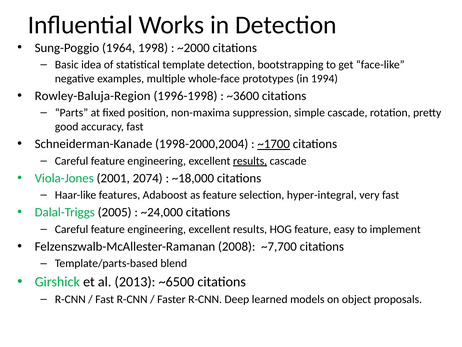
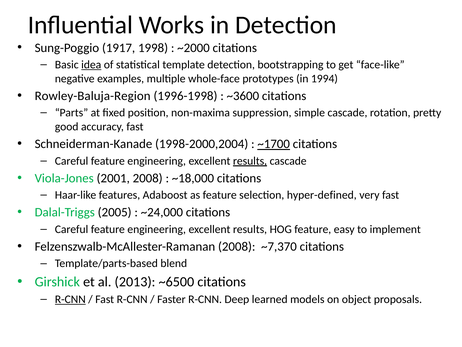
1964: 1964 -> 1917
idea underline: none -> present
2001 2074: 2074 -> 2008
hyper-integral: hyper-integral -> hyper-defined
~7,700: ~7,700 -> ~7,370
R-CNN at (70, 299) underline: none -> present
